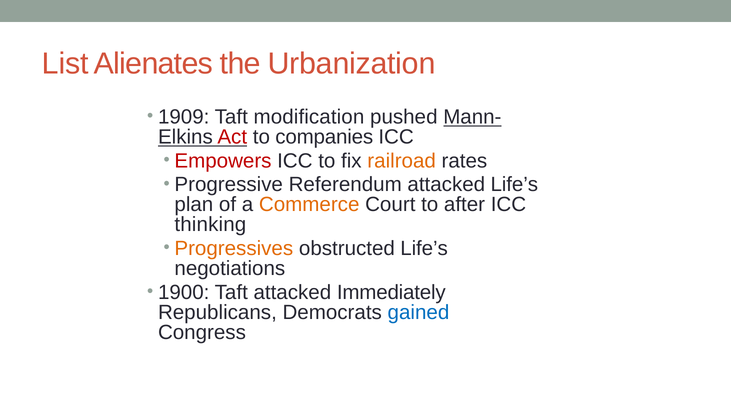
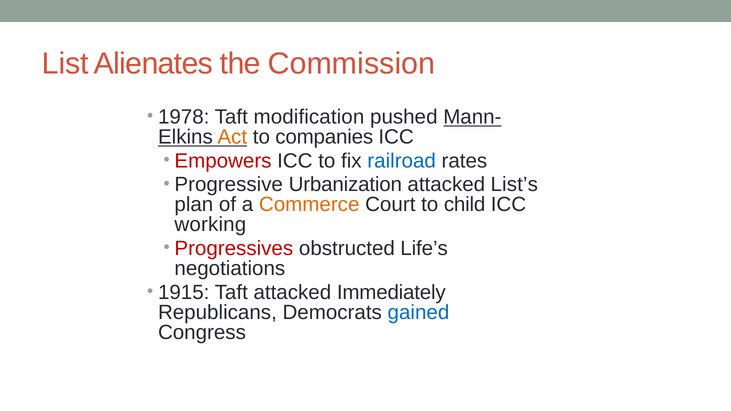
Urbanization: Urbanization -> Commission
1909: 1909 -> 1978
Act colour: red -> orange
railroad colour: orange -> blue
Referendum: Referendum -> Urbanization
attacked Life’s: Life’s -> List’s
after: after -> child
thinking: thinking -> working
Progressives colour: orange -> red
1900: 1900 -> 1915
